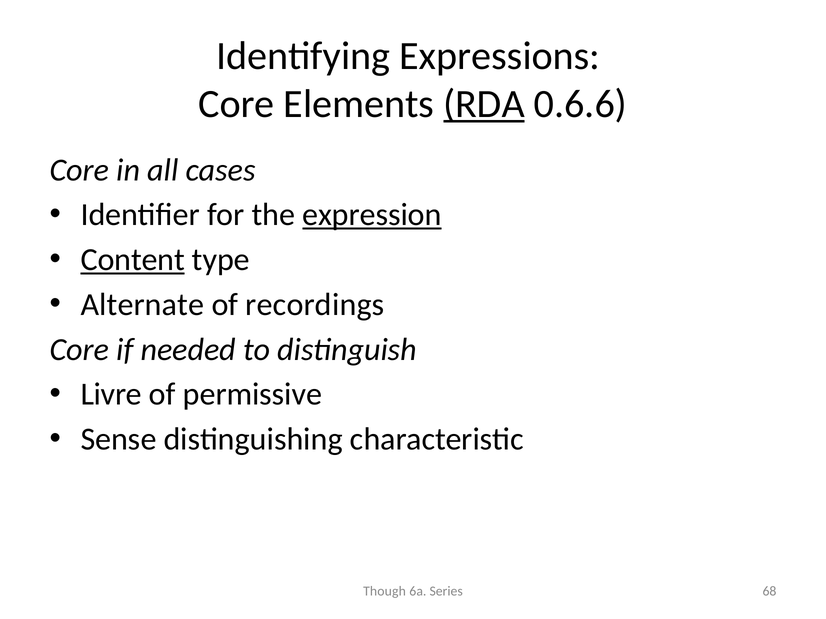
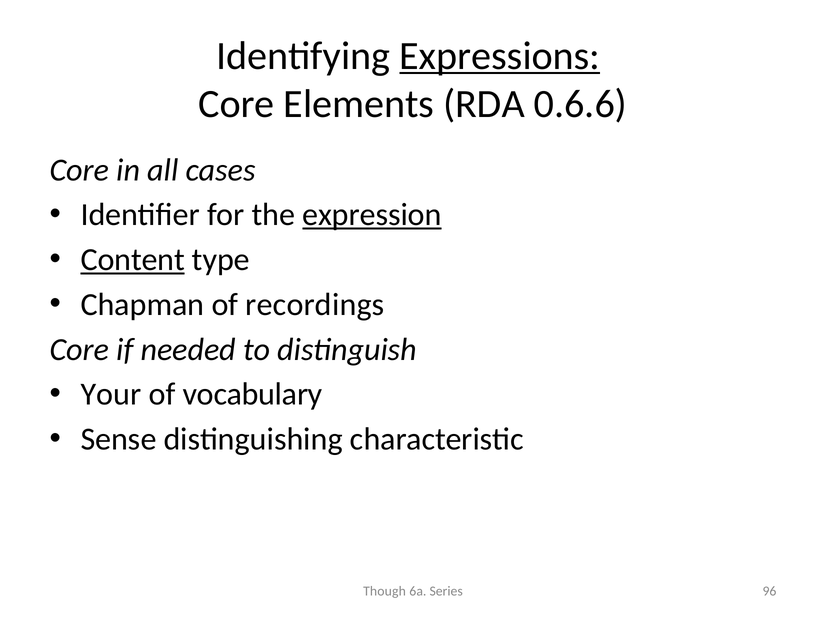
Expressions underline: none -> present
RDA underline: present -> none
Alternate: Alternate -> Chapman
Livre: Livre -> Your
permissive: permissive -> vocabulary
68: 68 -> 96
